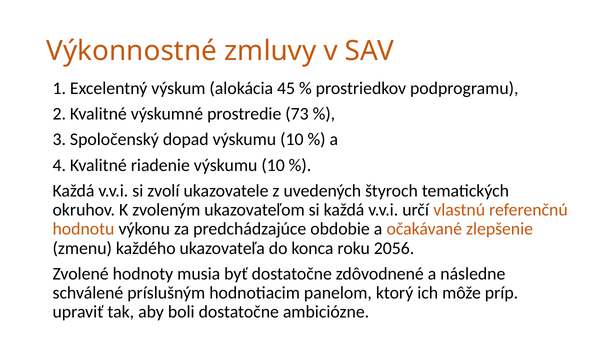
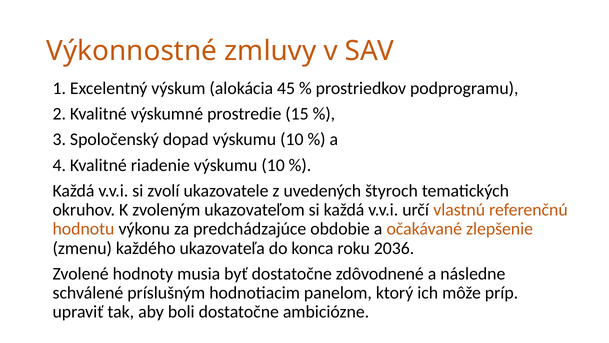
73: 73 -> 15
2056: 2056 -> 2036
